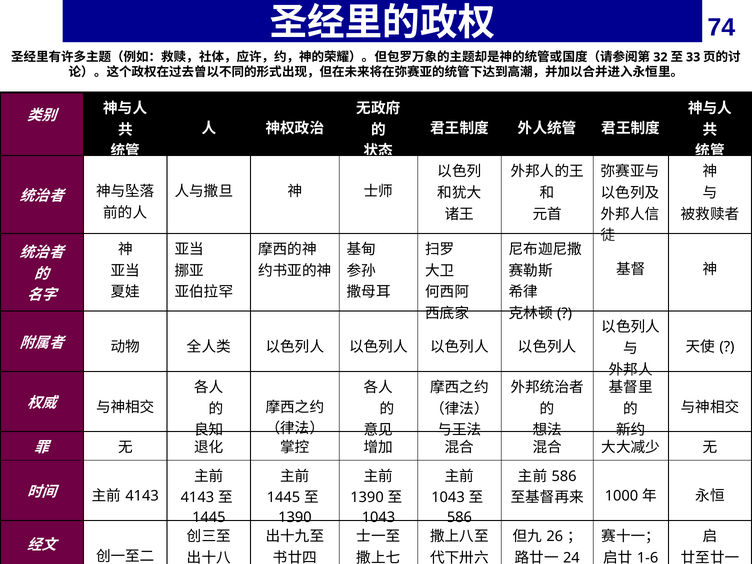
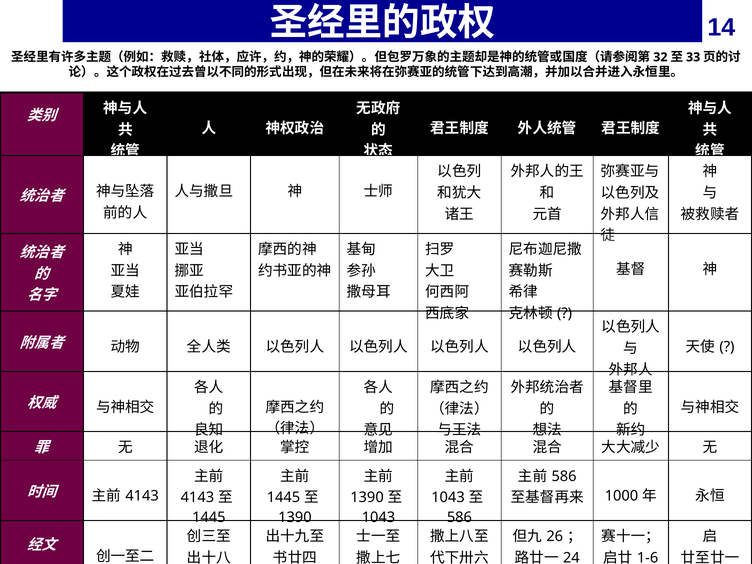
74: 74 -> 14
